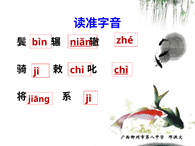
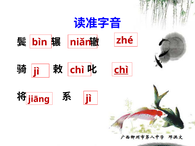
niǎn underline: present -> none
